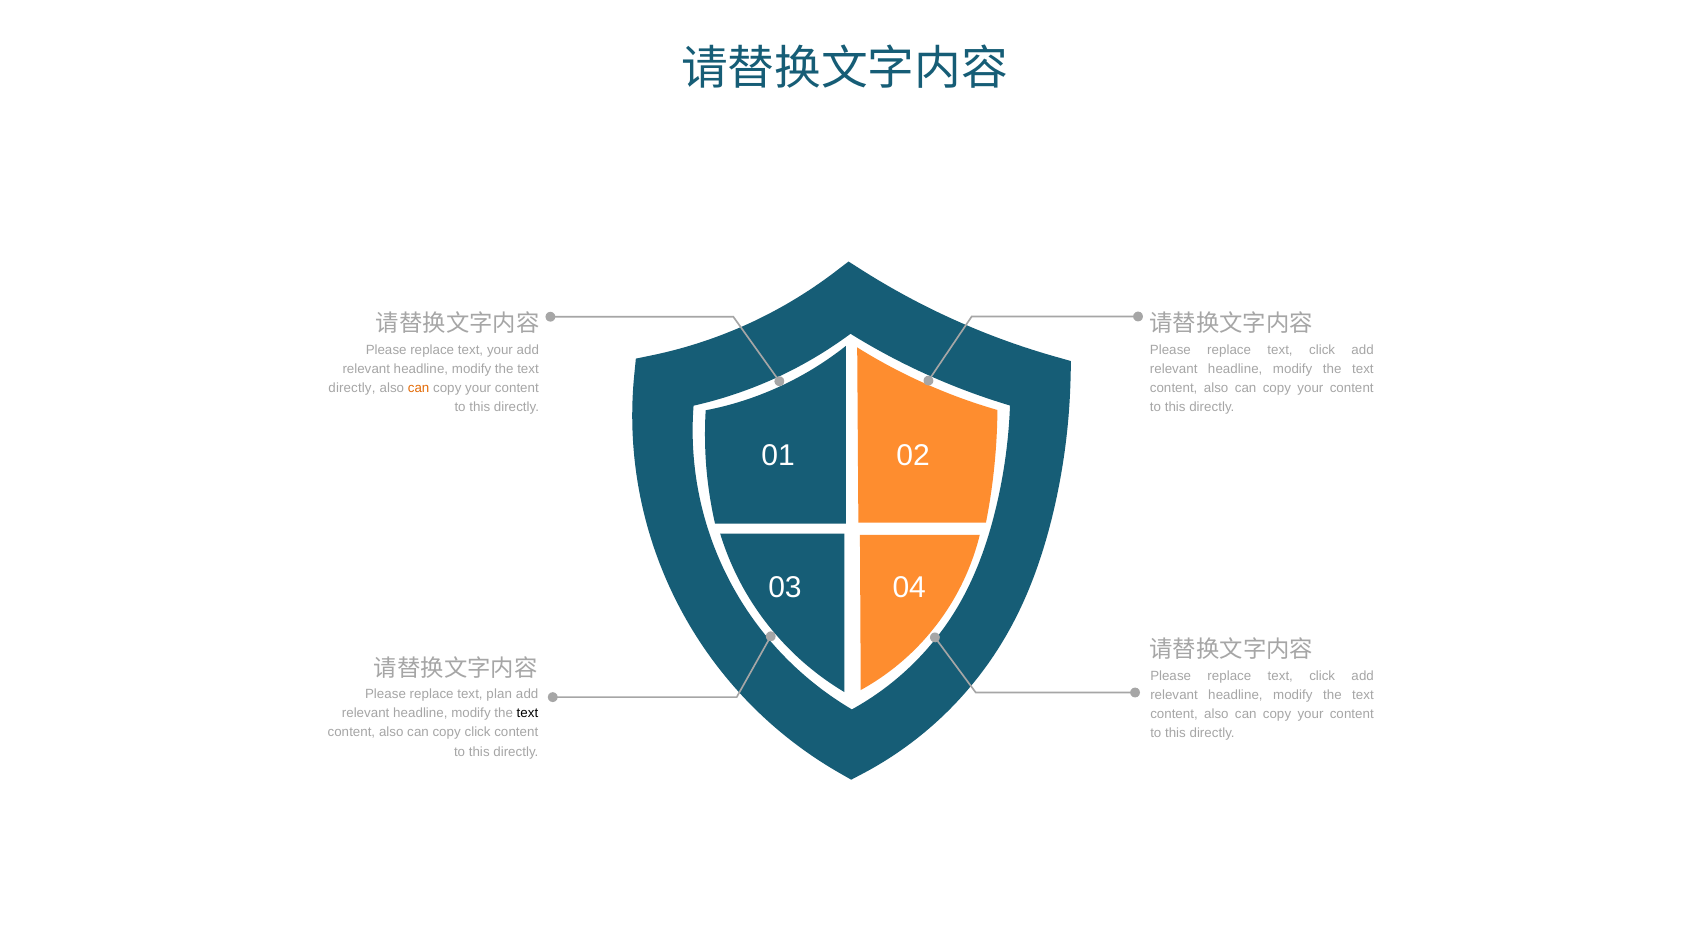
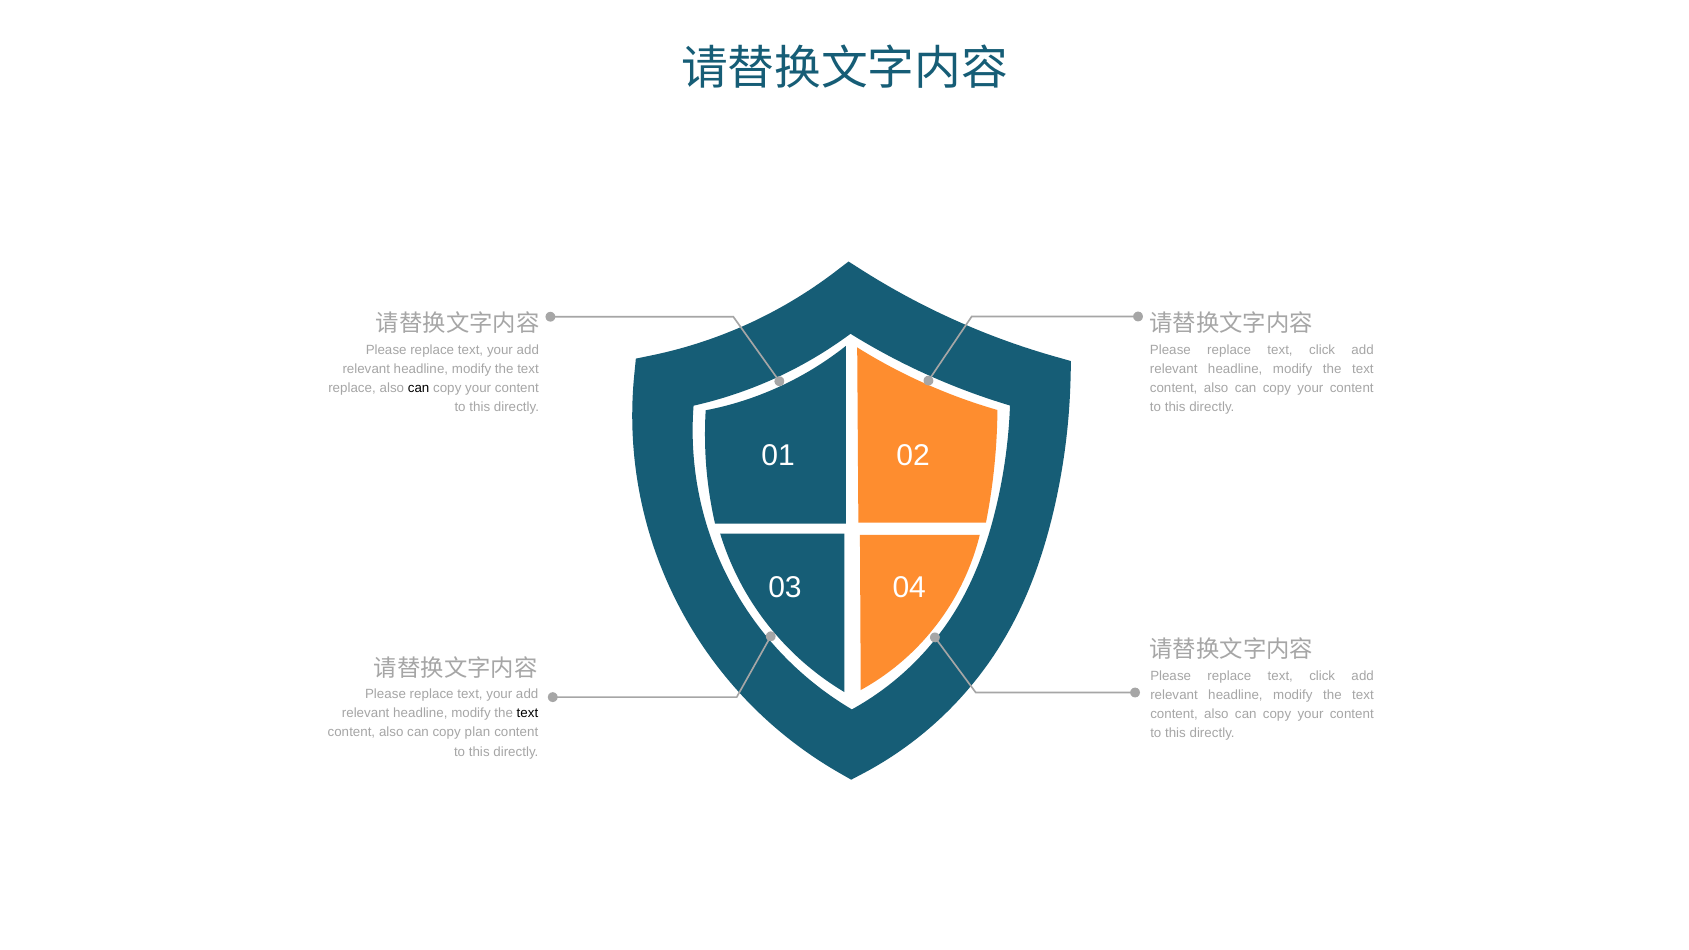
directly at (352, 388): directly -> replace
can at (419, 388) colour: orange -> black
plan at (499, 694): plan -> your
copy click: click -> plan
